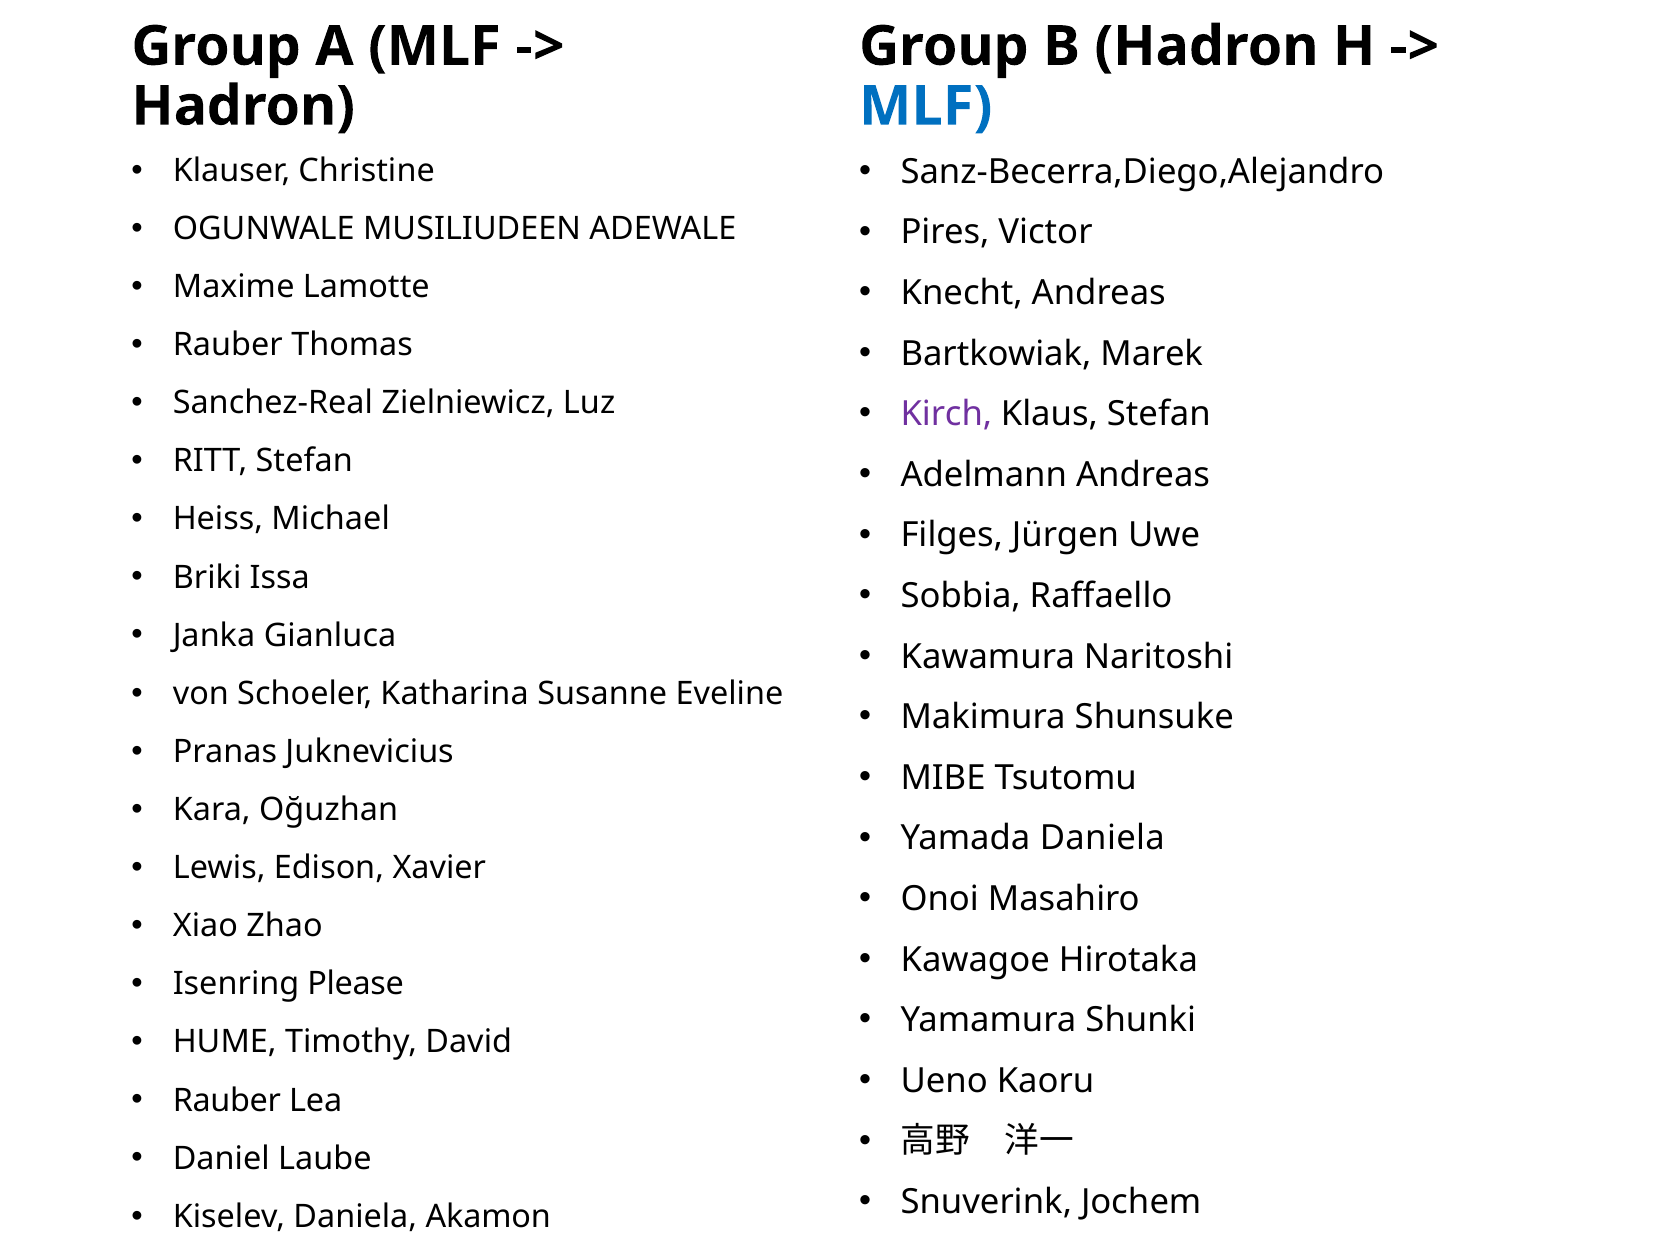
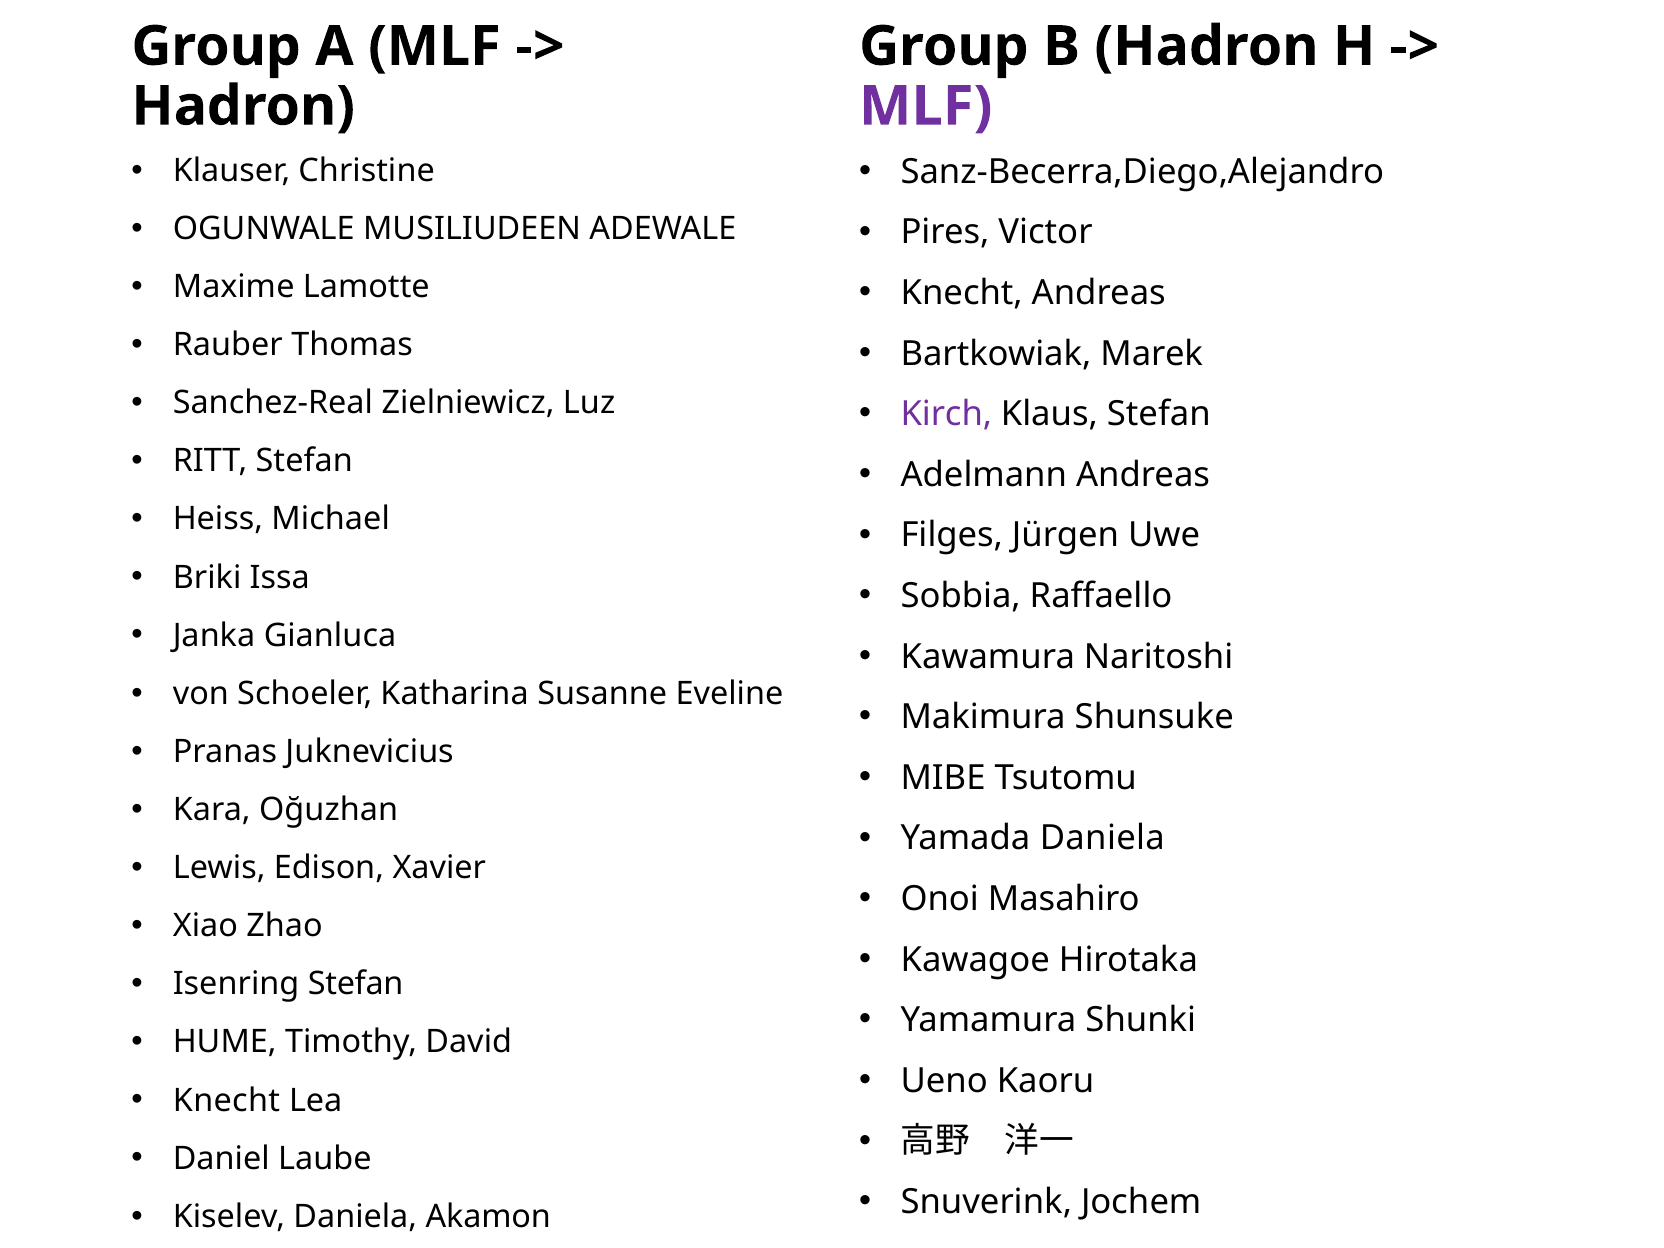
MLF at (926, 106) colour: blue -> purple
Isenring Please: Please -> Stefan
Rauber at (227, 1100): Rauber -> Knecht
